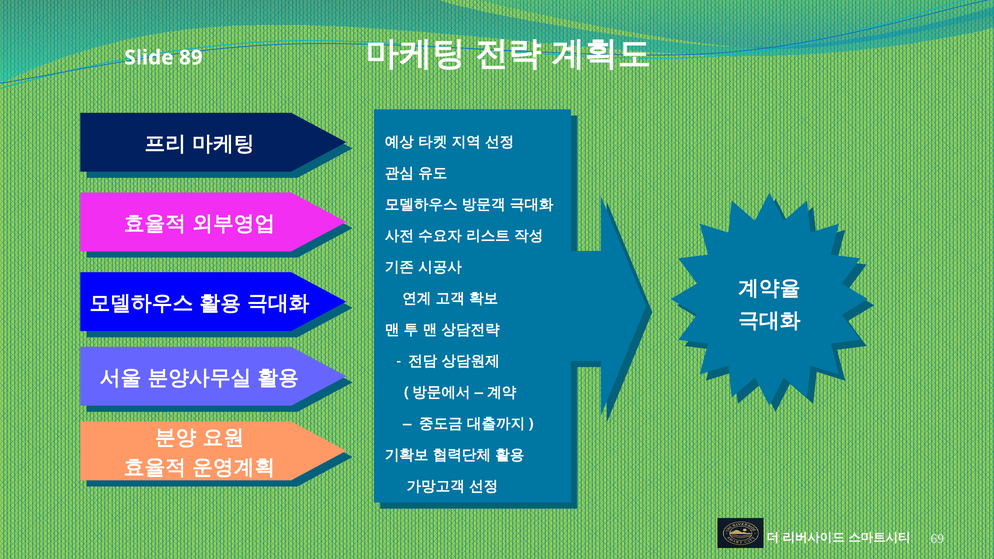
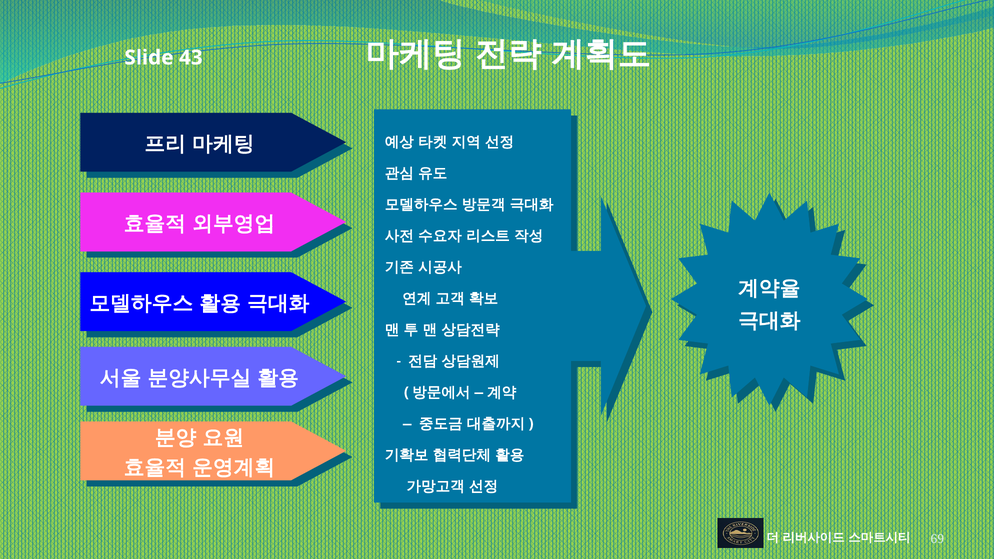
89: 89 -> 43
